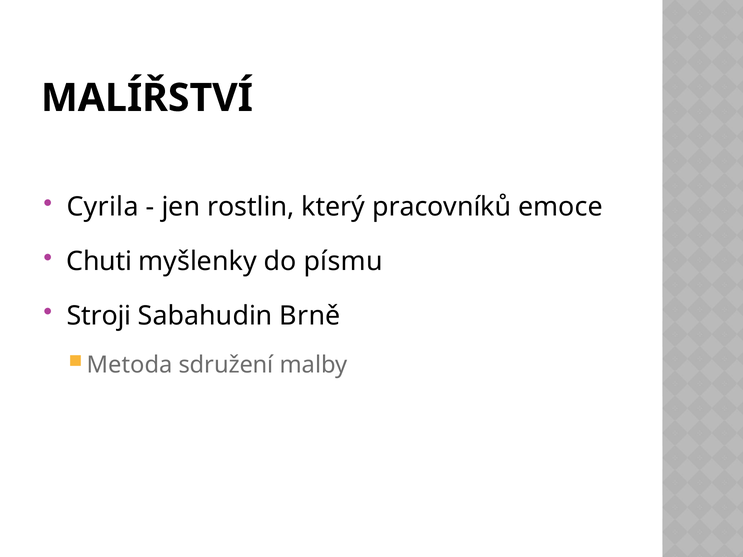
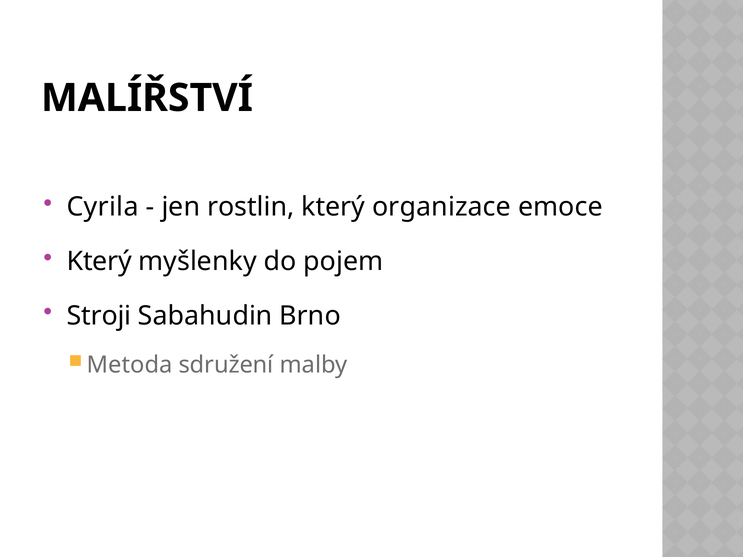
pracovníků: pracovníků -> organizace
Chuti at (99, 261): Chuti -> Který
písmu: písmu -> pojem
Brně: Brně -> Brno
